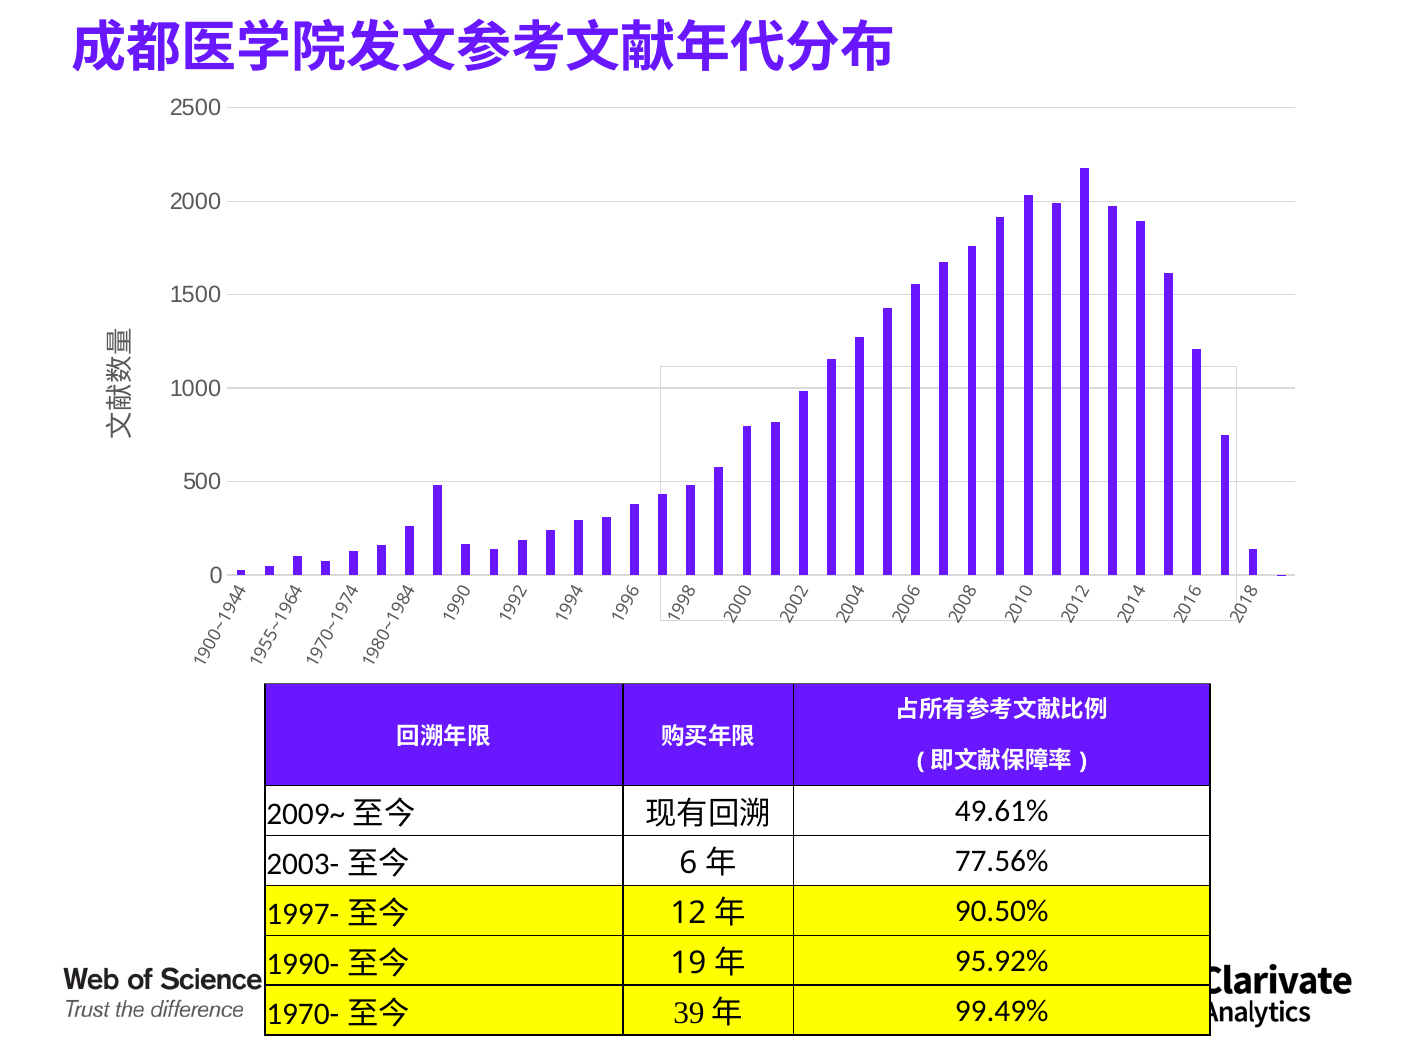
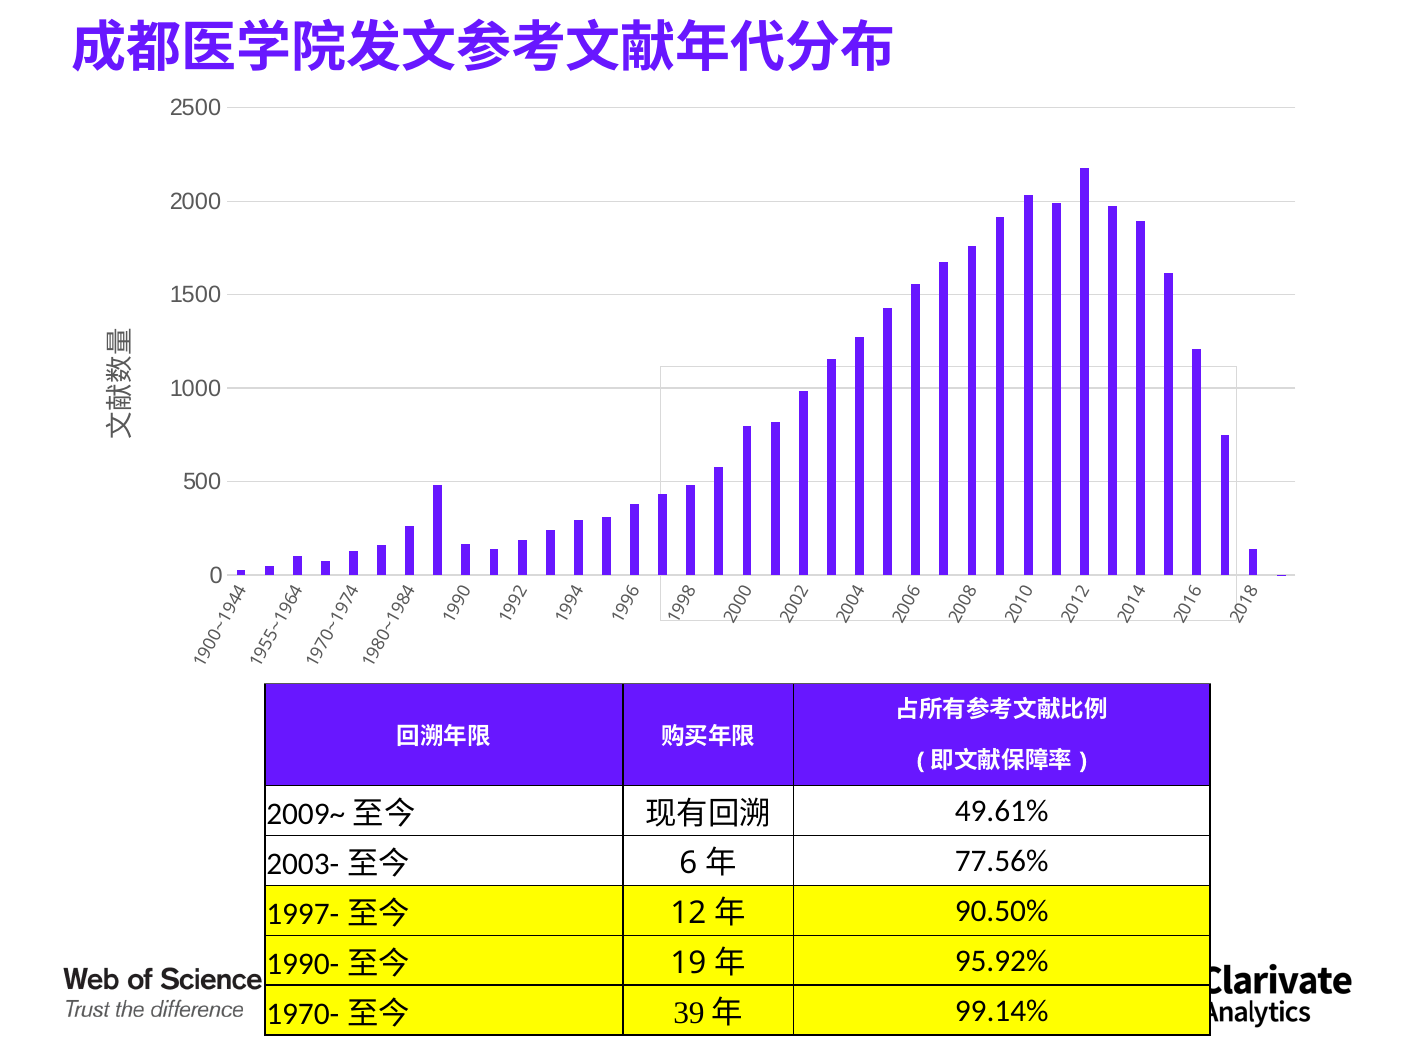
99.49%: 99.49% -> 99.14%
